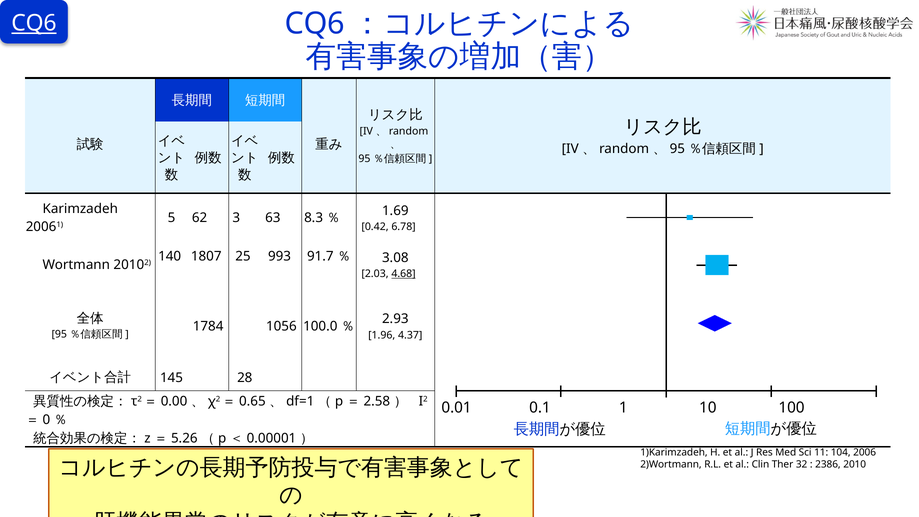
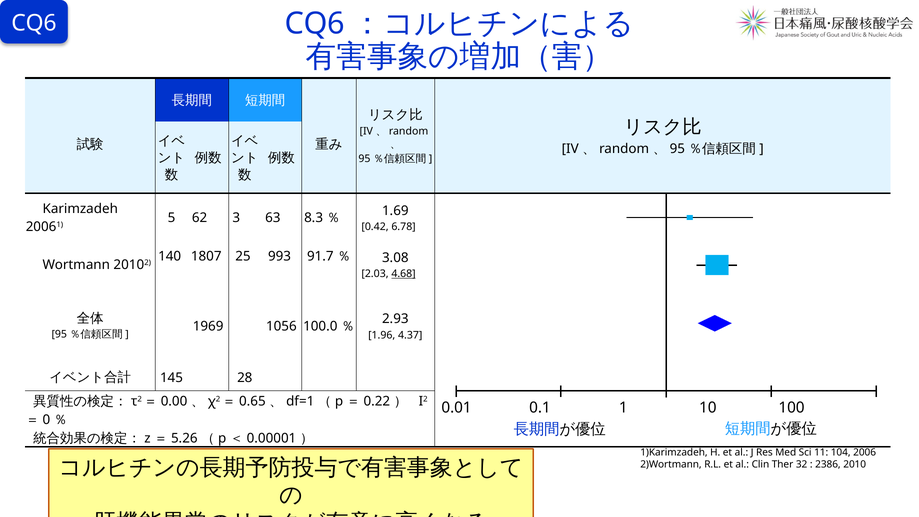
CQ6 at (34, 23) underline: present -> none
1784: 1784 -> 1969
2.58: 2.58 -> 0.22
